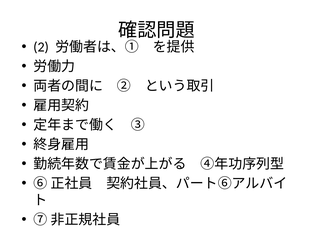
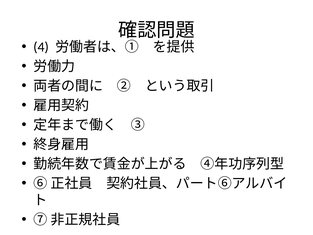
2: 2 -> 4
